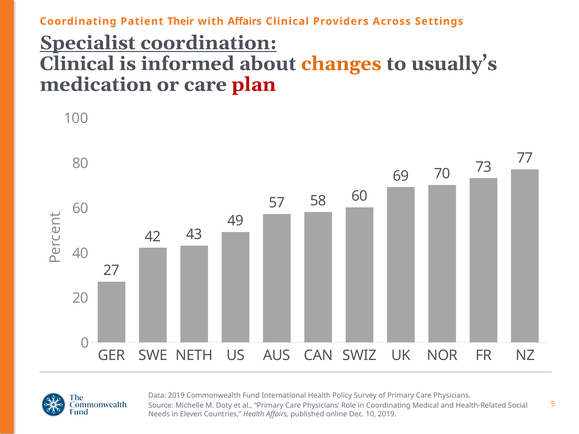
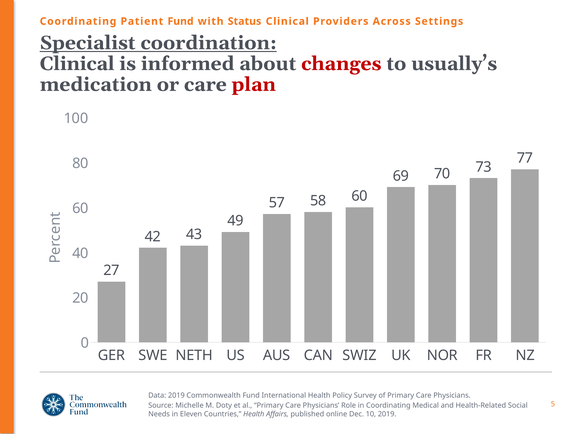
Patient Their: Their -> Fund
with Affairs: Affairs -> Status
changes colour: orange -> red
